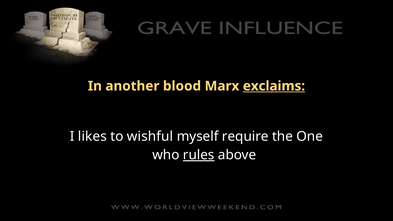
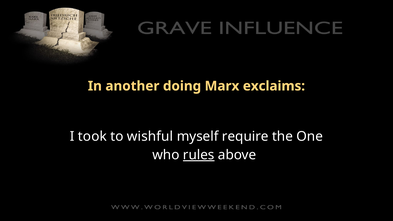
blood: blood -> doing
exclaims underline: present -> none
likes: likes -> took
